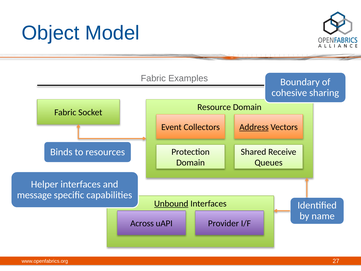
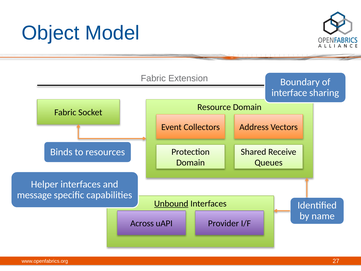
Examples: Examples -> Extension
cohesive: cohesive -> interface
Address underline: present -> none
